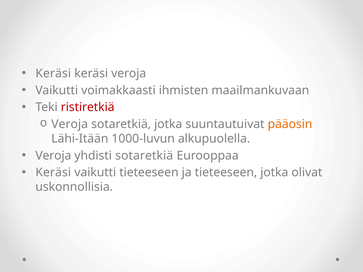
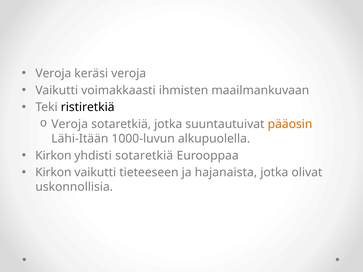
Keräsi at (53, 73): Keräsi -> Veroja
ristiretkiä colour: red -> black
Veroja at (53, 156): Veroja -> Kirkon
Keräsi at (53, 173): Keräsi -> Kirkon
ja tieteeseen: tieteeseen -> hajanaista
